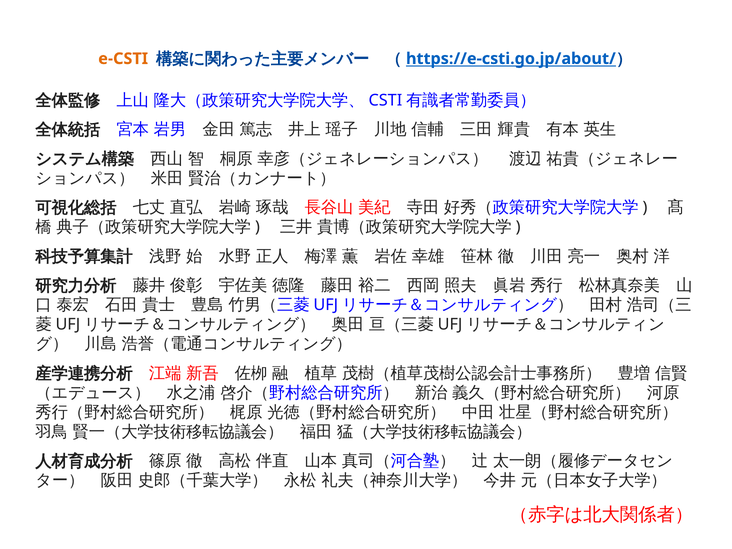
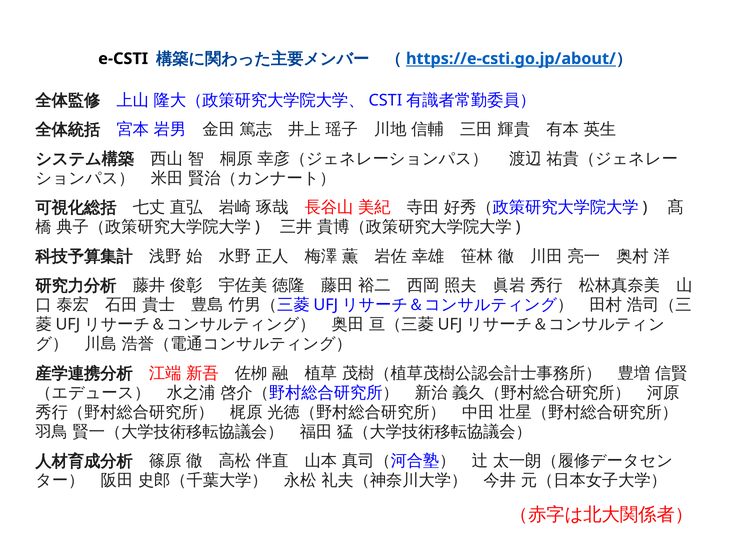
e-CSTI colour: orange -> black
